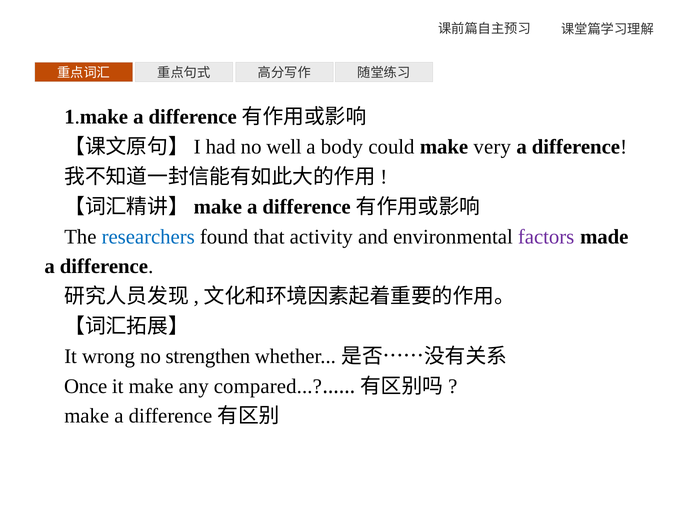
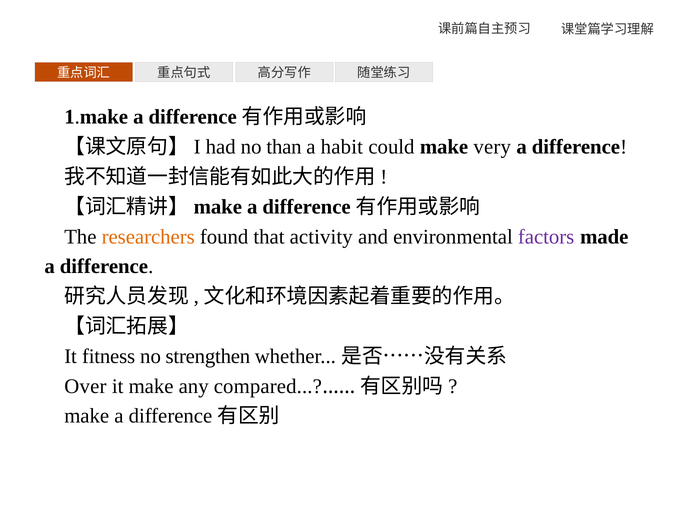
well: well -> than
body: body -> habit
researchers colour: blue -> orange
wrong: wrong -> fitness
Once: Once -> Over
